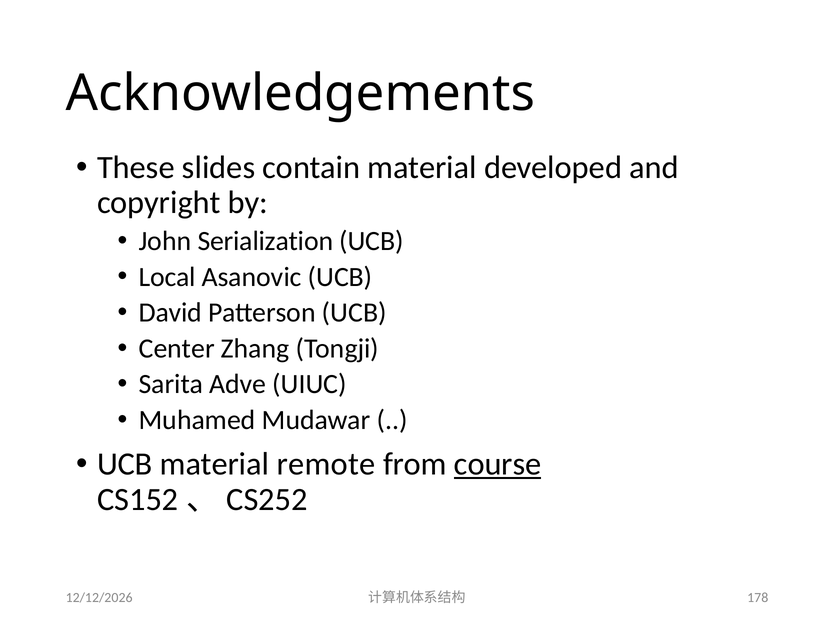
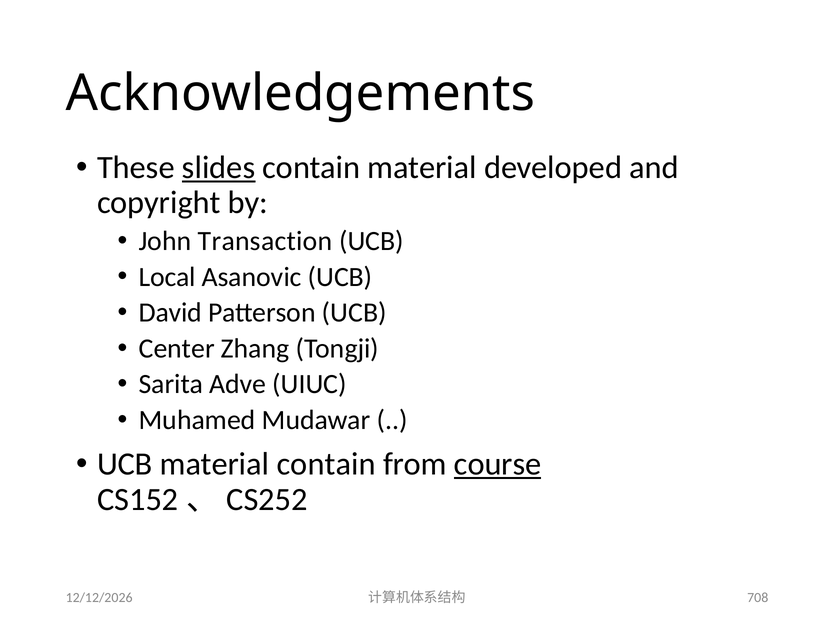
slides underline: none -> present
Serialization: Serialization -> Transaction
material remote: remote -> contain
178: 178 -> 708
